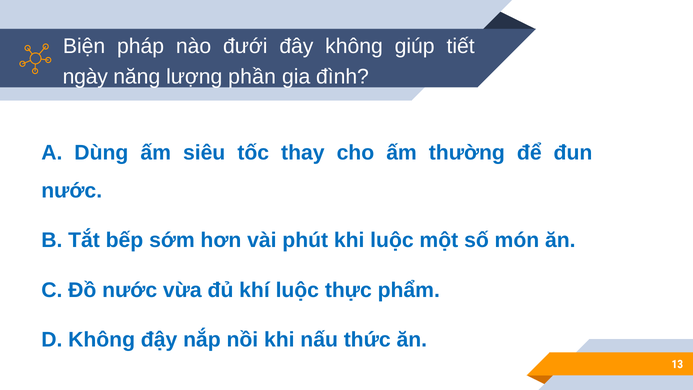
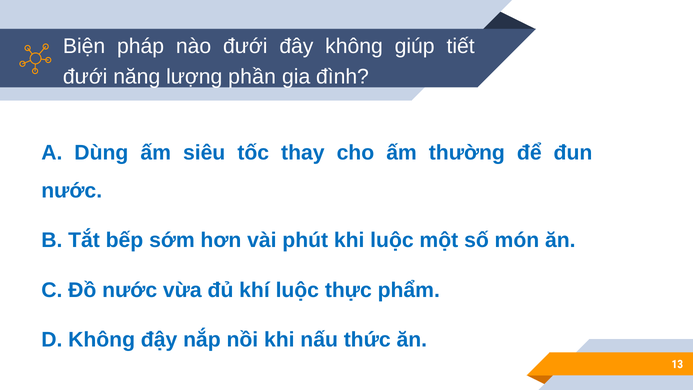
ngày at (85, 77): ngày -> đưới
